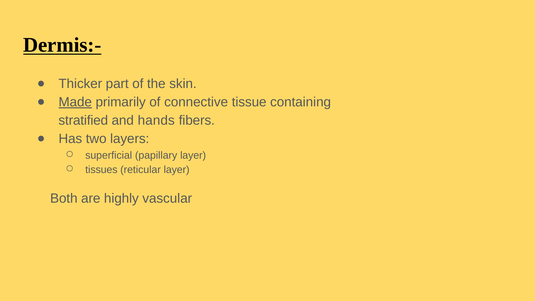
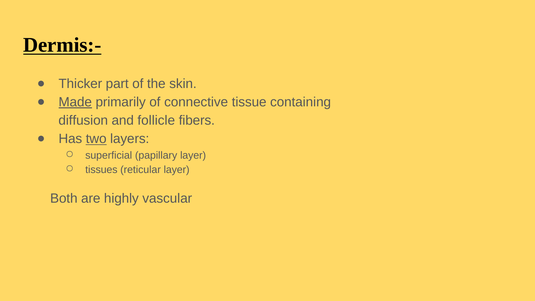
stratified: stratified -> diffusion
hands: hands -> follicle
two underline: none -> present
